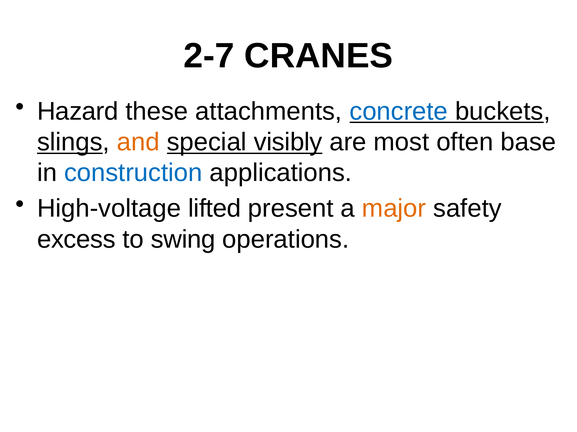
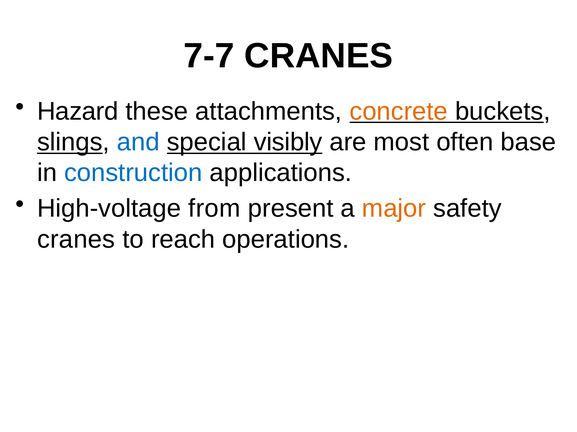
2-7: 2-7 -> 7-7
concrete colour: blue -> orange
and colour: orange -> blue
lifted: lifted -> from
excess at (76, 240): excess -> cranes
swing: swing -> reach
